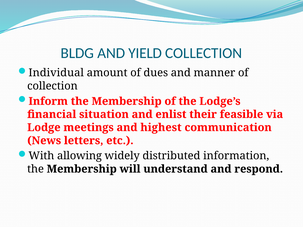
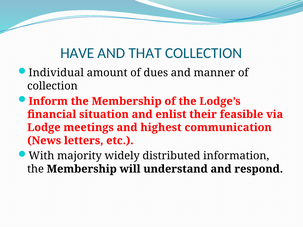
BLDG: BLDG -> HAVE
YIELD: YIELD -> THAT
allowing: allowing -> majority
